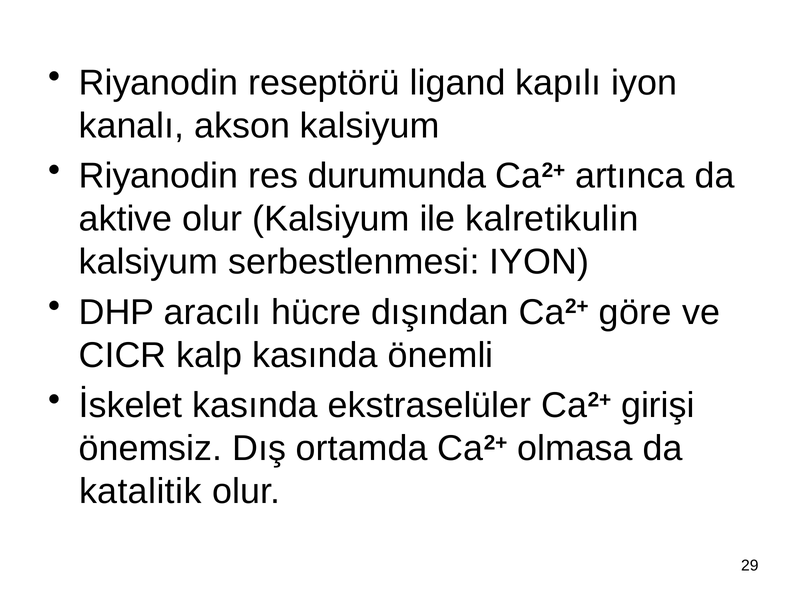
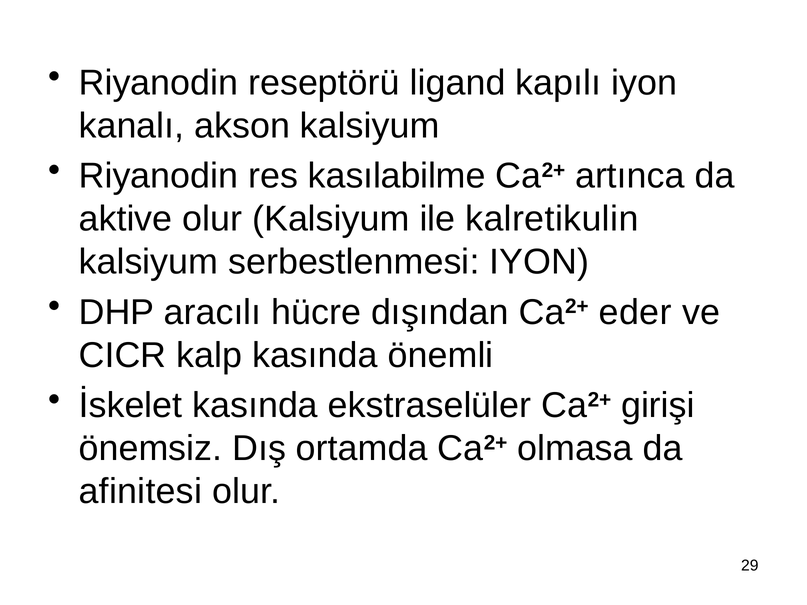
durumunda: durumunda -> kasılabilme
göre: göre -> eder
katalitik: katalitik -> afinitesi
